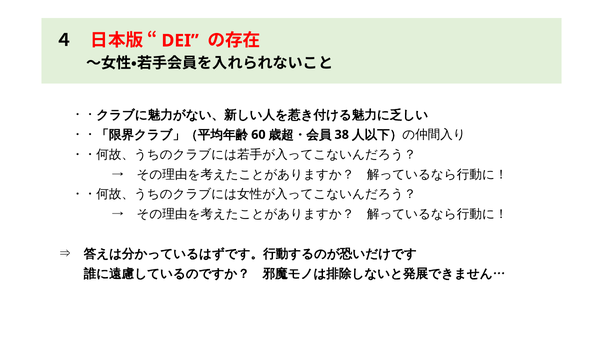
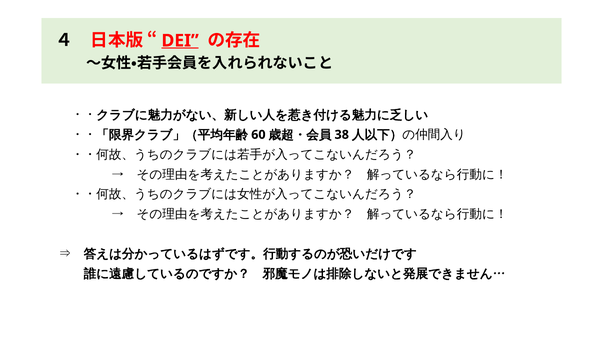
DEI underline: none -> present
